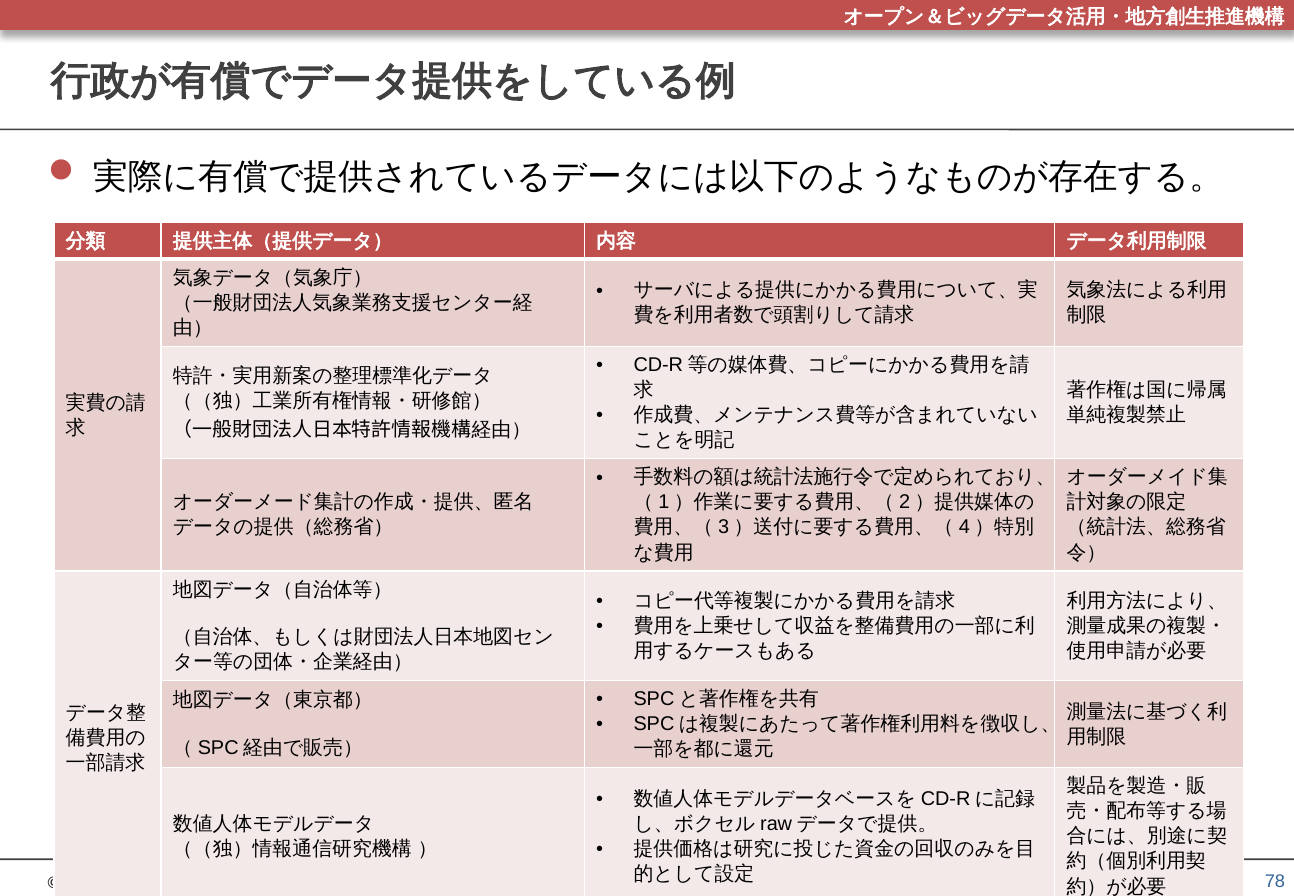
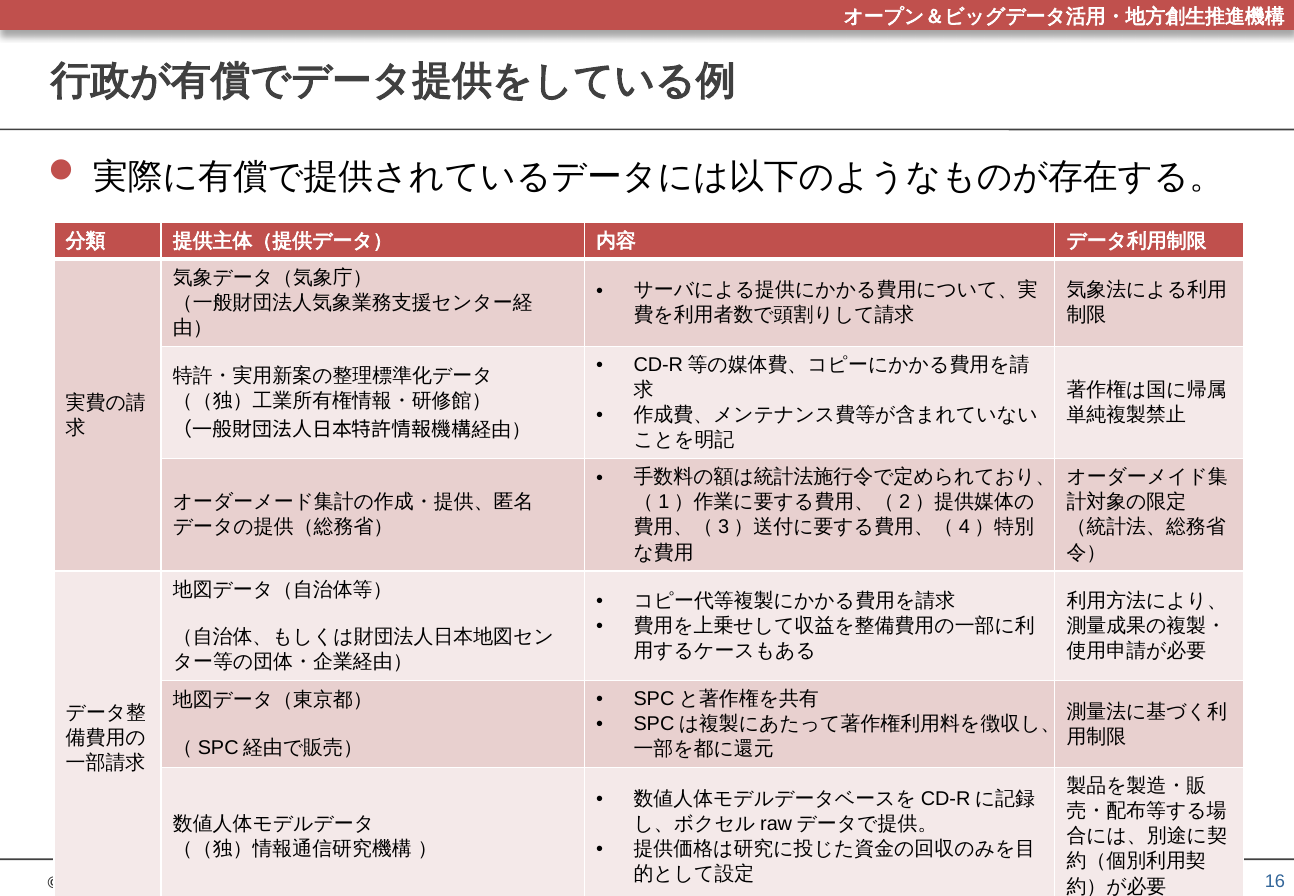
78: 78 -> 16
